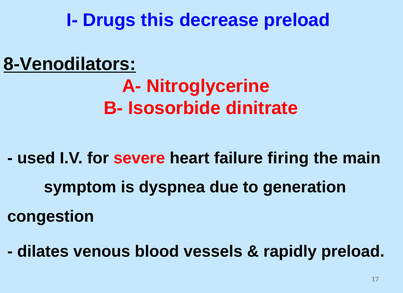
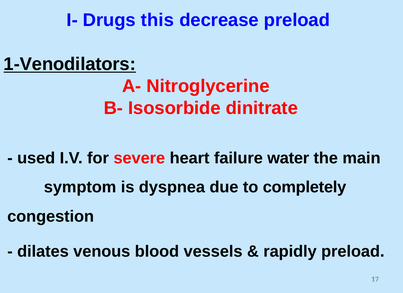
8-Venodilators: 8-Venodilators -> 1-Venodilators
firing: firing -> water
generation: generation -> completely
